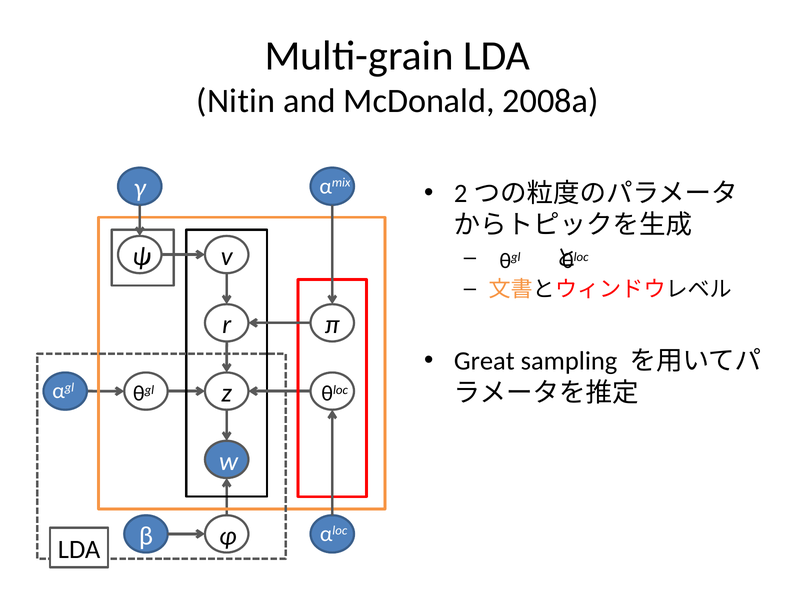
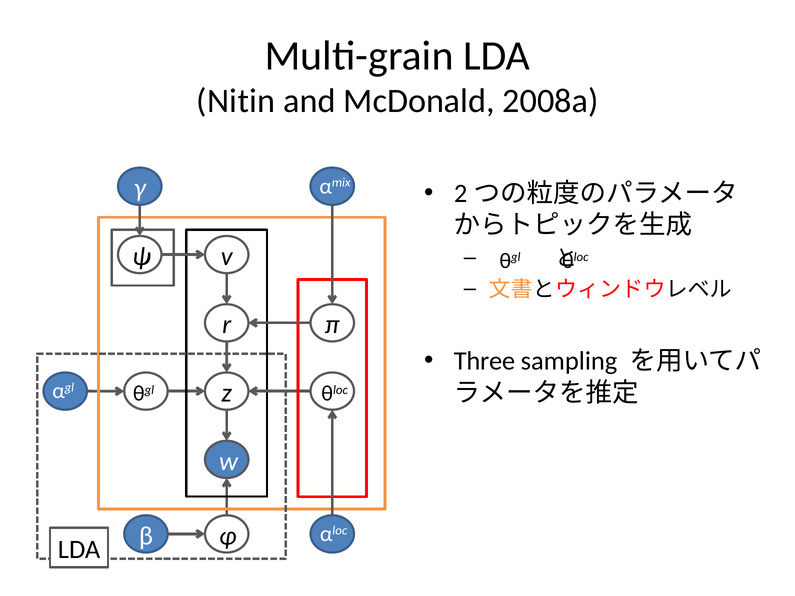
Great: Great -> Three
